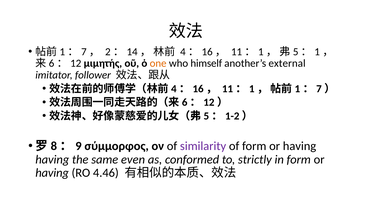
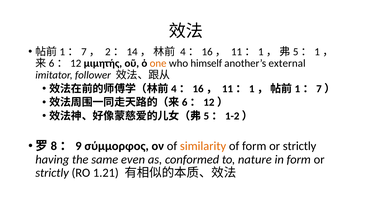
similarity colour: purple -> orange
of form or having: having -> strictly
strictly: strictly -> nature
having at (52, 173): having -> strictly
4.46: 4.46 -> 1.21
